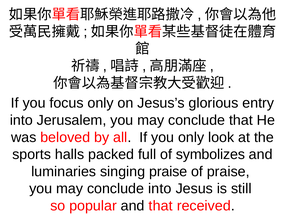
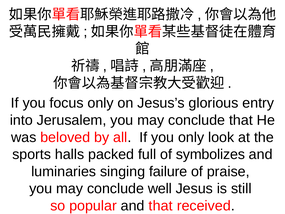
singing praise: praise -> failure
conclude into: into -> well
